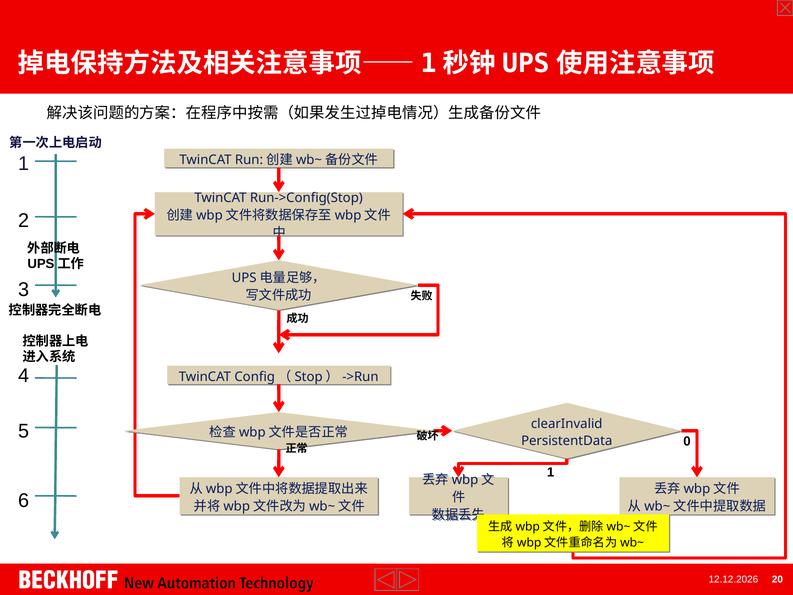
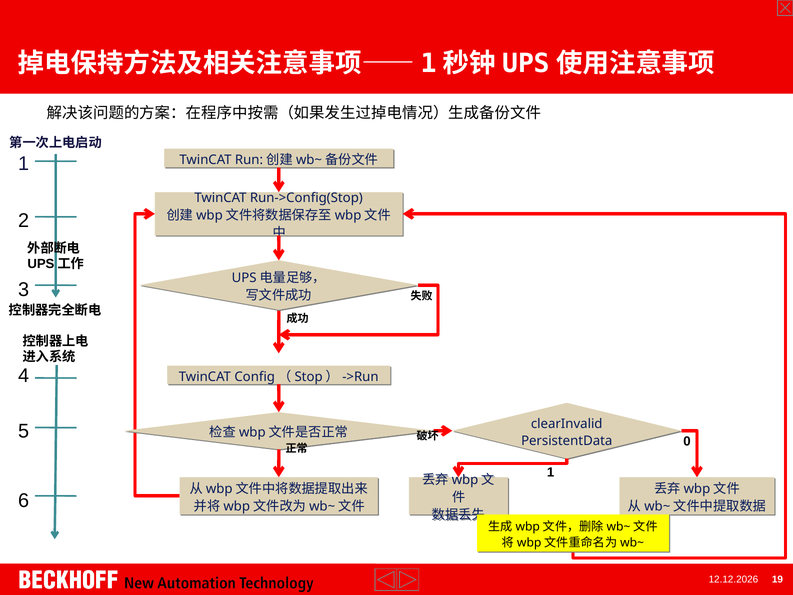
20: 20 -> 19
